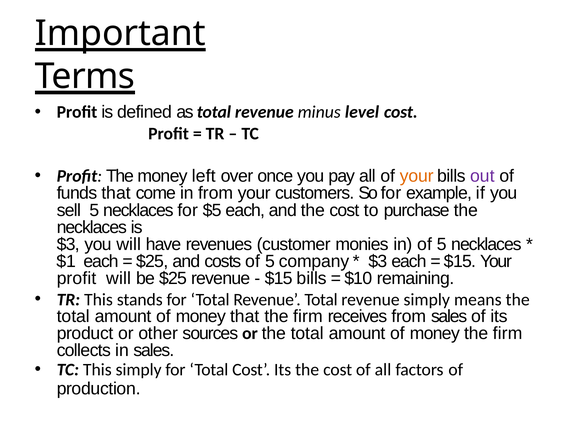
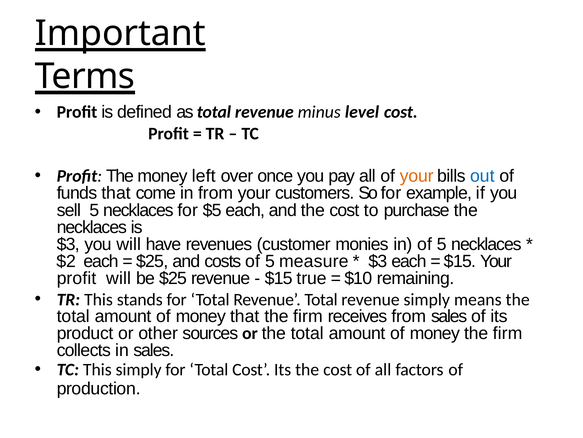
out colour: purple -> blue
$1: $1 -> $2
company: company -> measure
$15 bills: bills -> true
